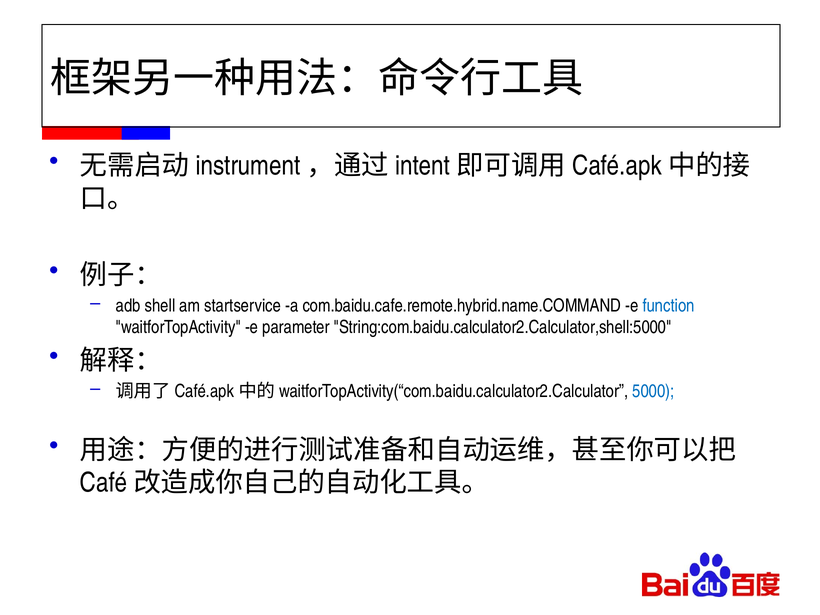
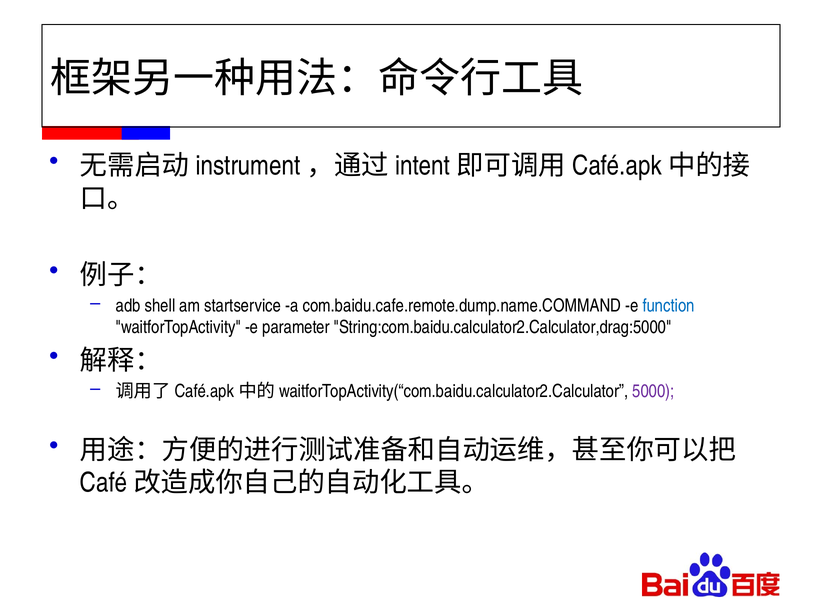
com.baidu.cafe.remote.hybrid.name.COMMAND: com.baidu.cafe.remote.hybrid.name.COMMAND -> com.baidu.cafe.remote.dump.name.COMMAND
String:com.baidu.calculator2.Calculator,shell:5000: String:com.baidu.calculator2.Calculator,shell:5000 -> String:com.baidu.calculator2.Calculator,drag:5000
5000 colour: blue -> purple
